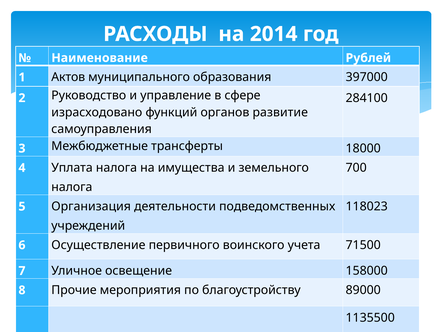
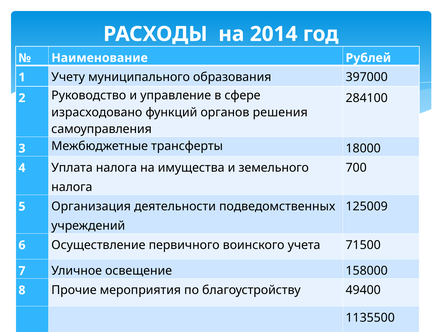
Актов: Актов -> Учету
развитие: развитие -> решения
118023: 118023 -> 125009
89000: 89000 -> 49400
